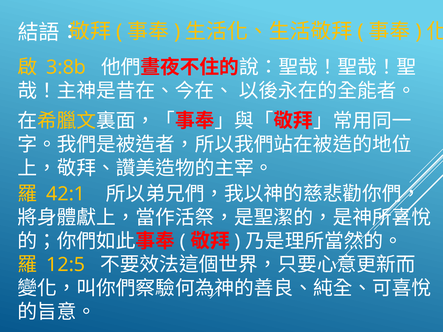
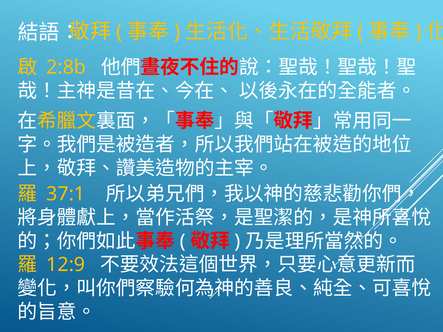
3:8b: 3:8b -> 2:8b
42:1: 42:1 -> 37:1
12:5: 12:5 -> 12:9
